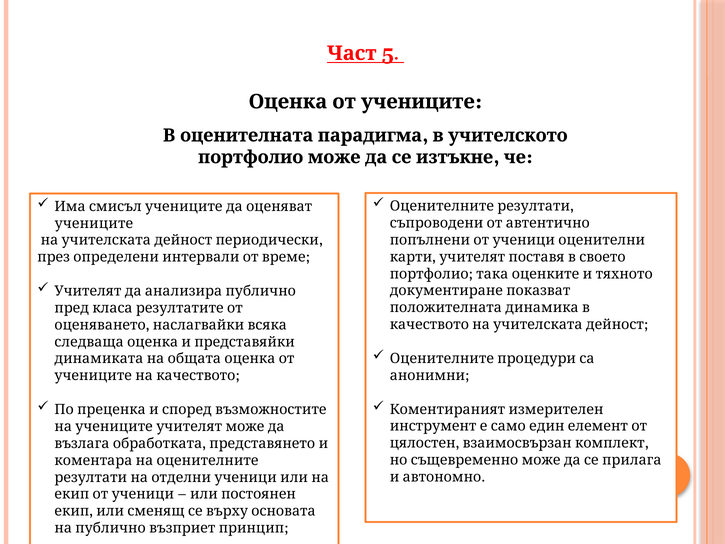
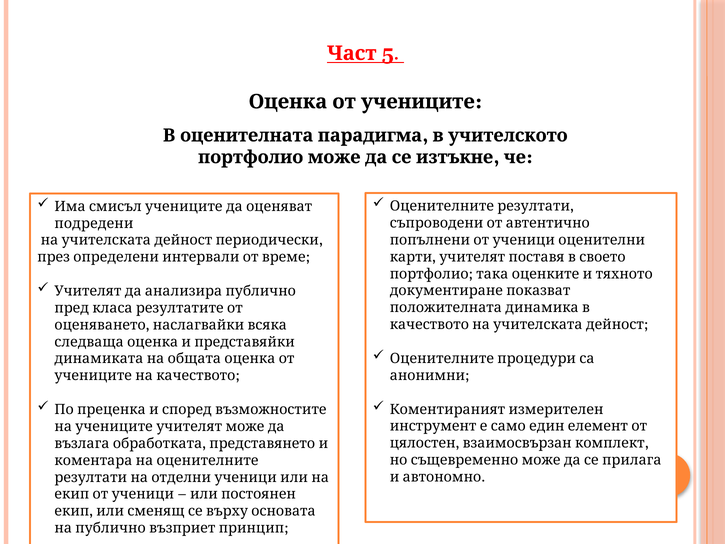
учениците at (94, 223): учениците -> подредени
